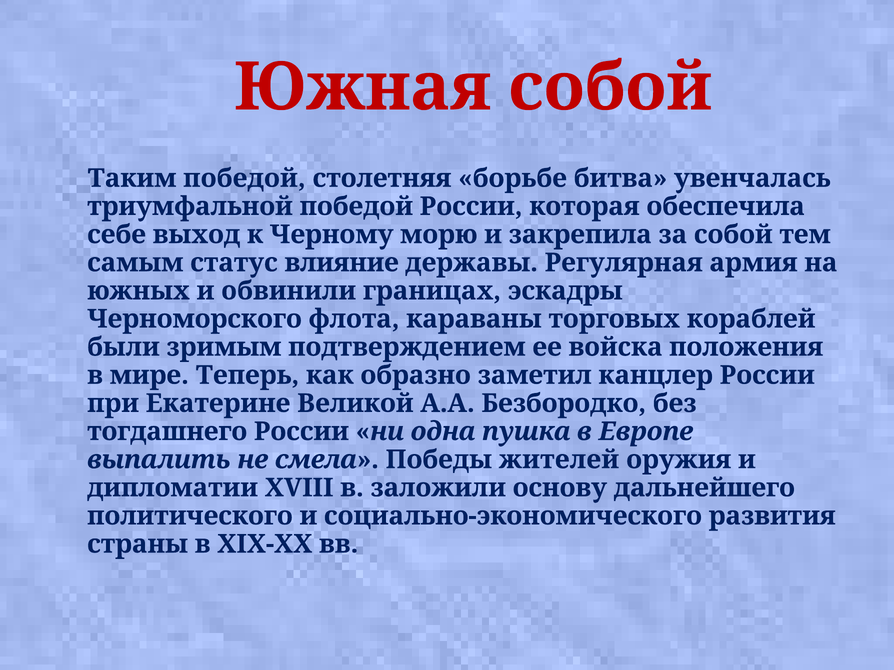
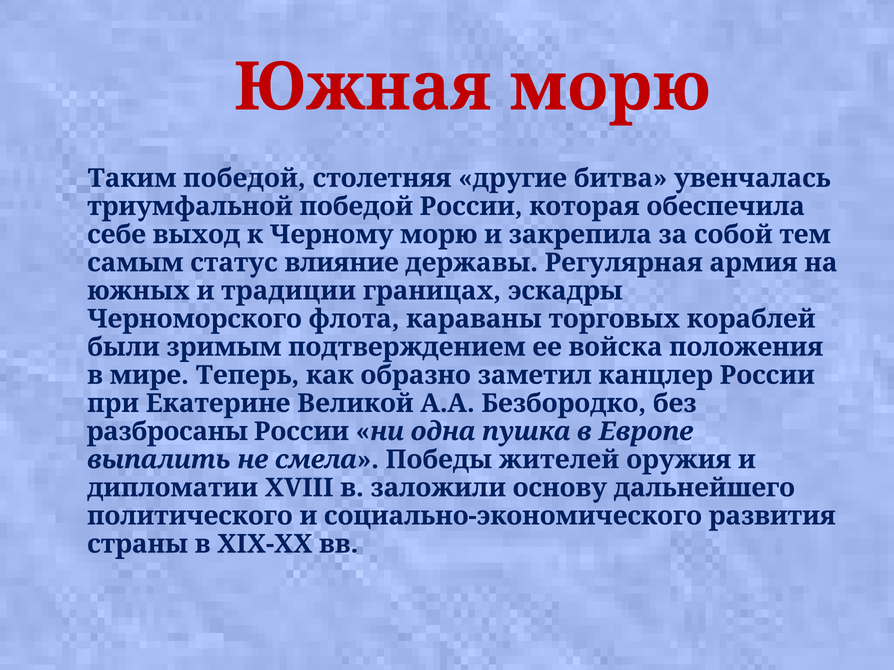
Южная собой: собой -> морю
борьбе: борьбе -> другие
oбвинили: oбвинили -> традиции
тогдашнего: тогдашнего -> разбросаны
